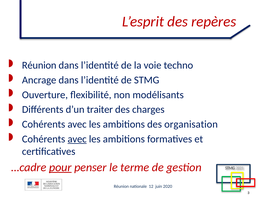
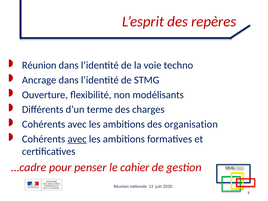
traiter: traiter -> terme
pour underline: present -> none
terme: terme -> cahier
